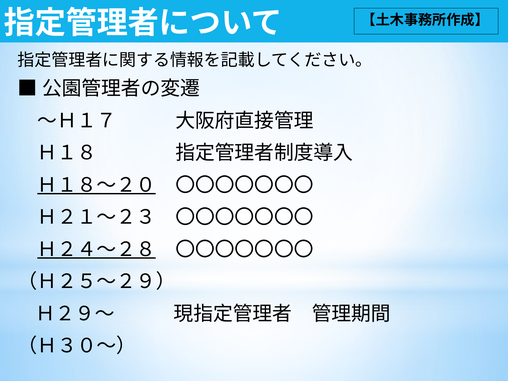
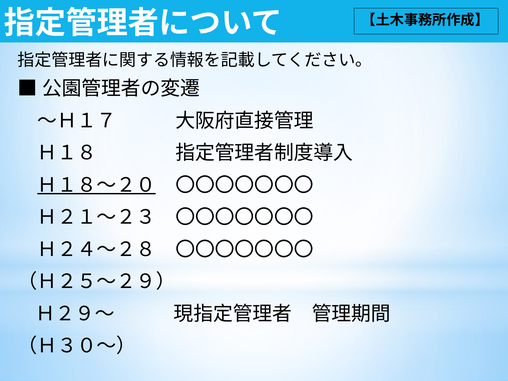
Ｈ２４～２８ underline: present -> none
